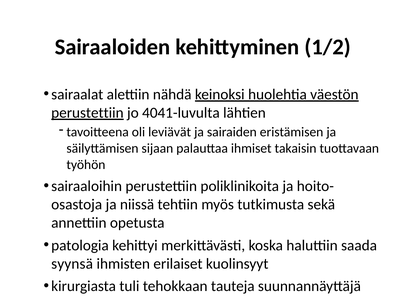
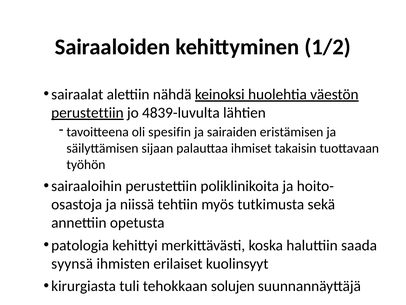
4041-luvulta: 4041-luvulta -> 4839-luvulta
leviävät: leviävät -> spesifin
tauteja: tauteja -> solujen
